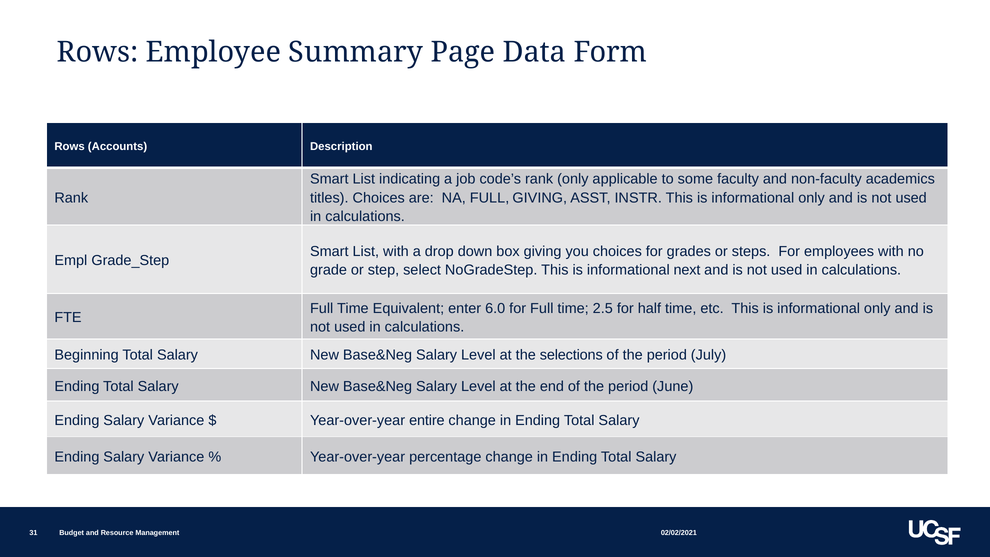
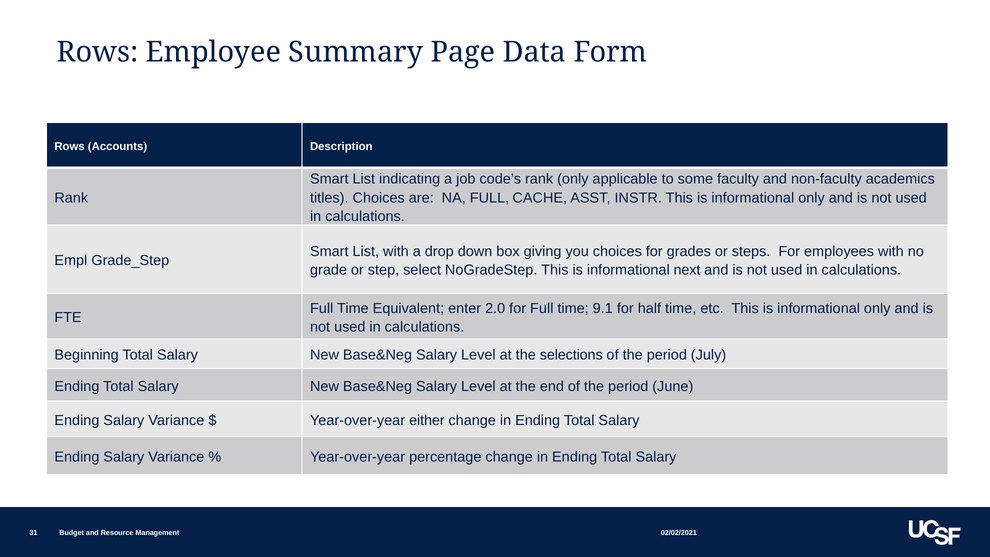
FULL GIVING: GIVING -> CACHE
6.0: 6.0 -> 2.0
2.5: 2.5 -> 9.1
entire: entire -> either
